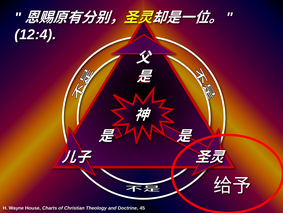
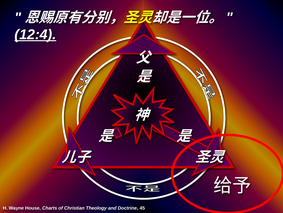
12:4 underline: none -> present
